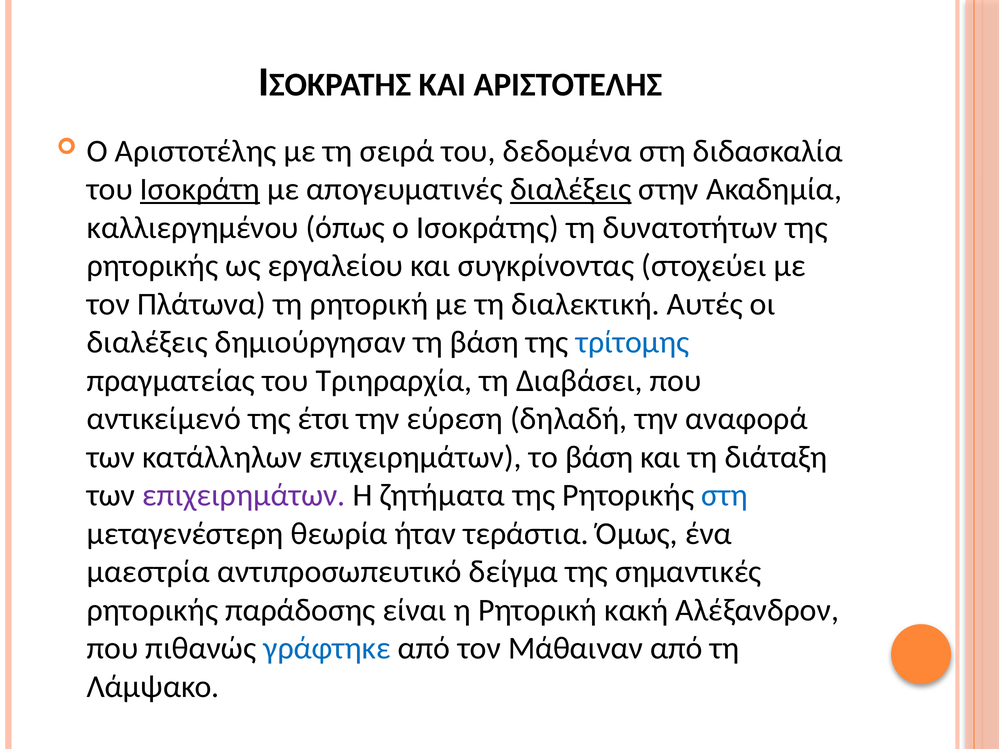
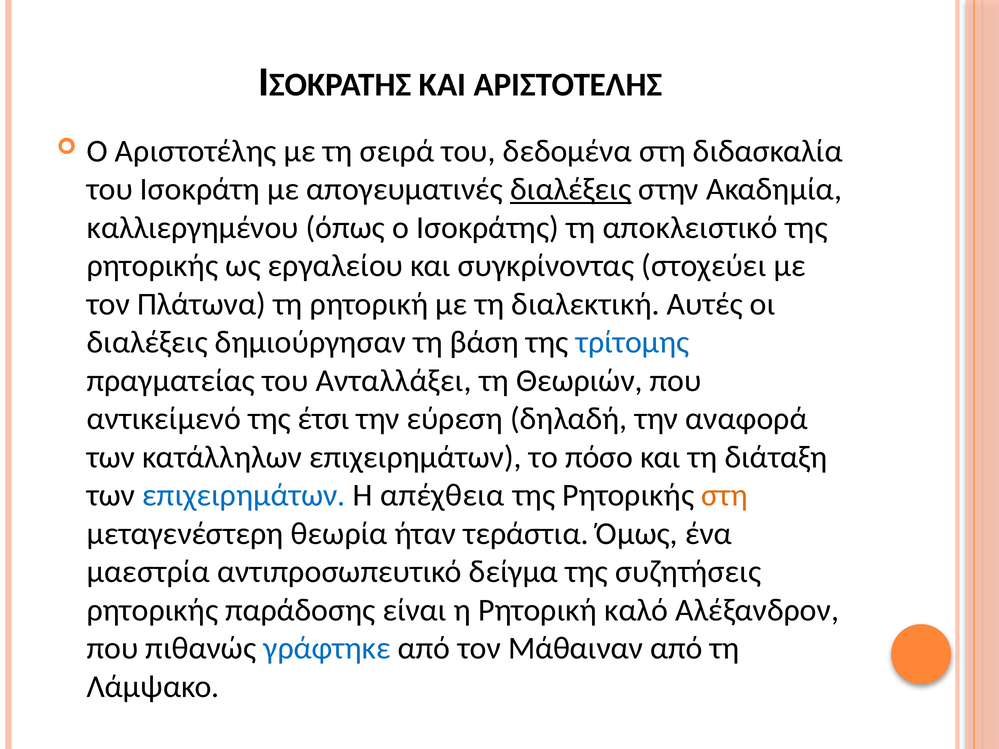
Ισοκράτη underline: present -> none
δυνατοτήτων: δυνατοτήτων -> αποκλειστικό
Τριηραρχία: Τριηραρχία -> Ανταλλάξει
Διαβάσει: Διαβάσει -> Θεωριών
το βάση: βάση -> πόσο
επιχειρημάτων at (244, 496) colour: purple -> blue
ζητήματα: ζητήματα -> απέχθεια
στη at (725, 496) colour: blue -> orange
σημαντικές: σημαντικές -> συζητήσεις
κακή: κακή -> καλό
